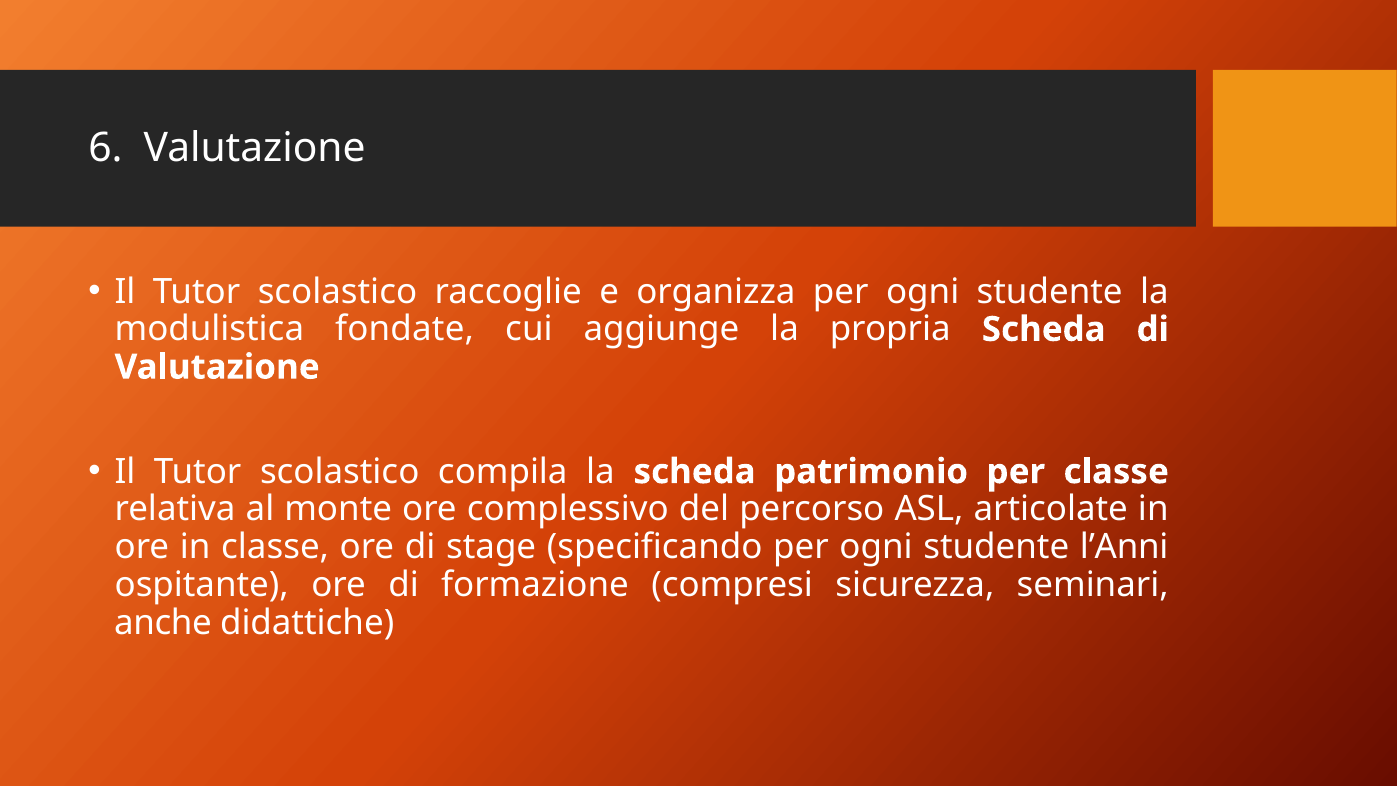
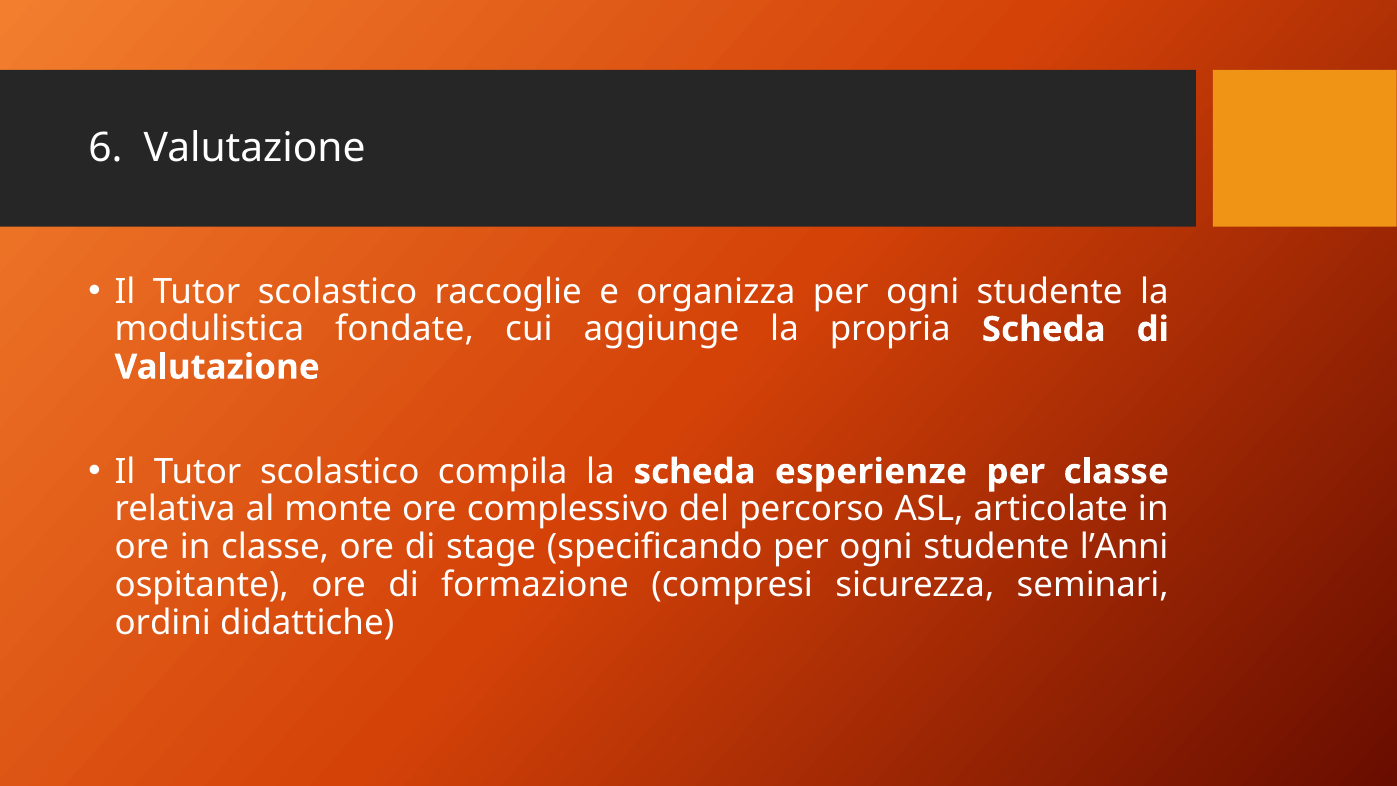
patrimonio: patrimonio -> esperienze
anche: anche -> ordini
